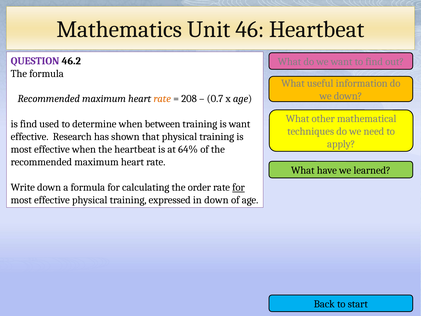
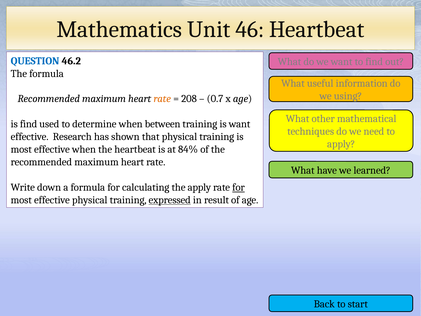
QUESTION colour: purple -> blue
we down: down -> using
64%: 64% -> 84%
the order: order -> apply
expressed underline: none -> present
in down: down -> result
